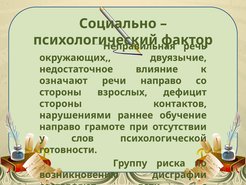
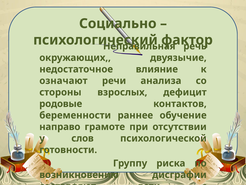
речи направо: направо -> анализа
стороны at (61, 104): стороны -> родовые
нарушениями at (75, 115): нарушениями -> беременности
